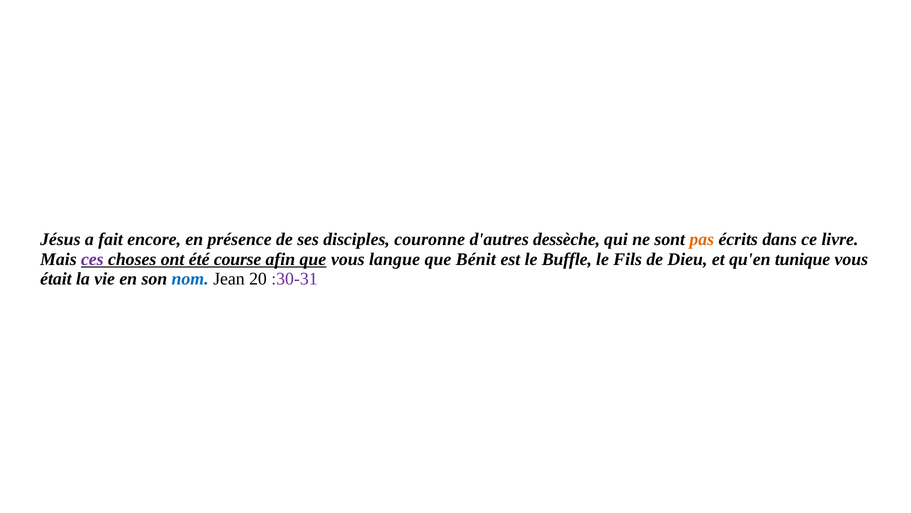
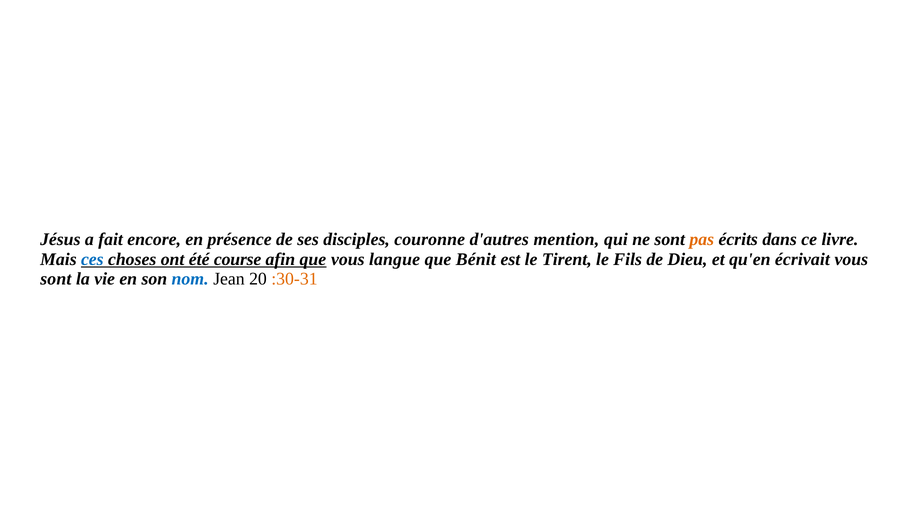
dessèche: dessèche -> mention
ces colour: purple -> blue
Buffle: Buffle -> Tirent
tunique: tunique -> écrivait
était at (56, 279): était -> sont
:30-31 colour: purple -> orange
